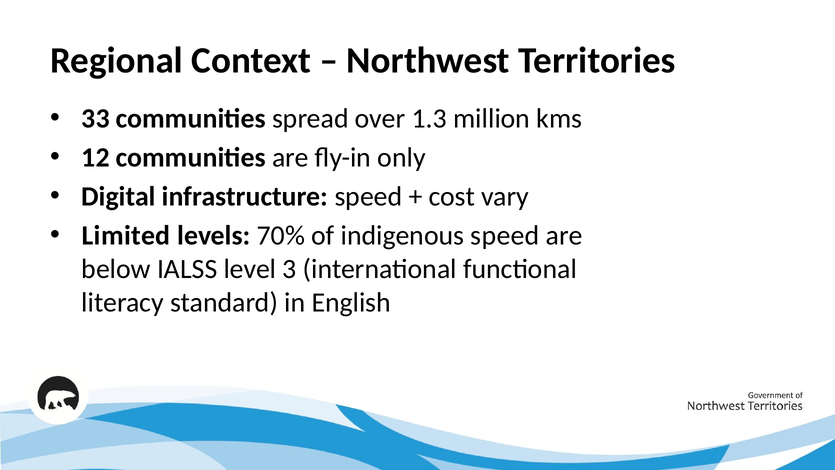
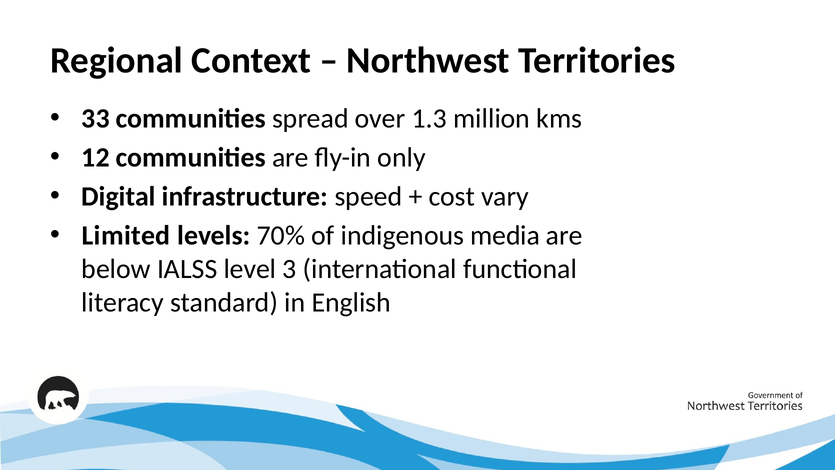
indigenous speed: speed -> media
